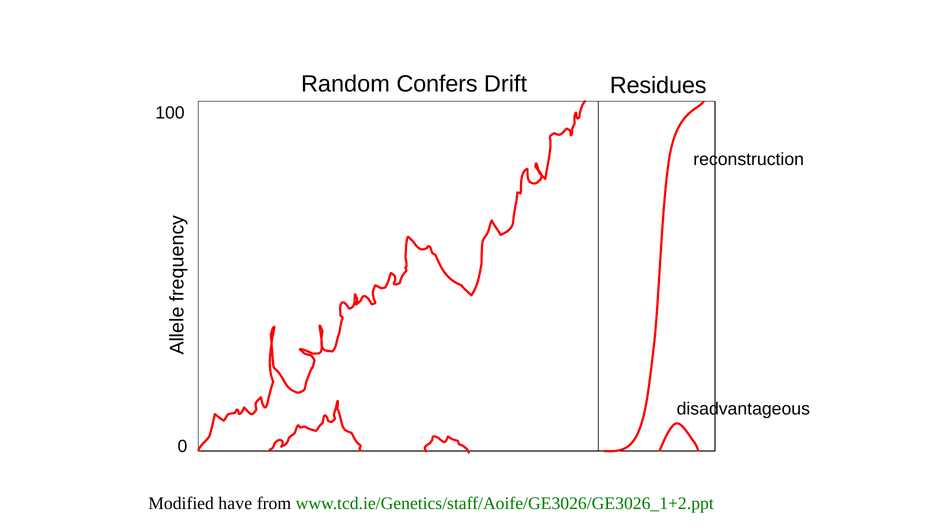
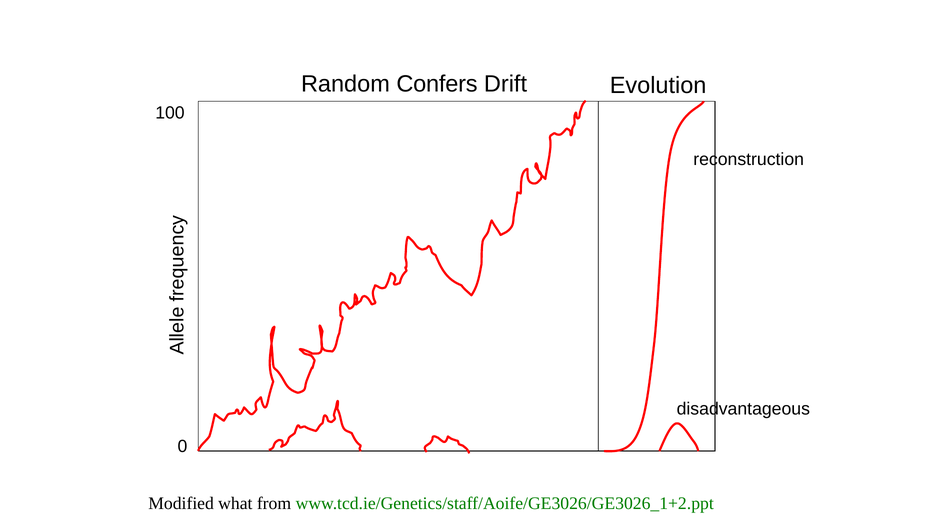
Residues: Residues -> Evolution
have: have -> what
